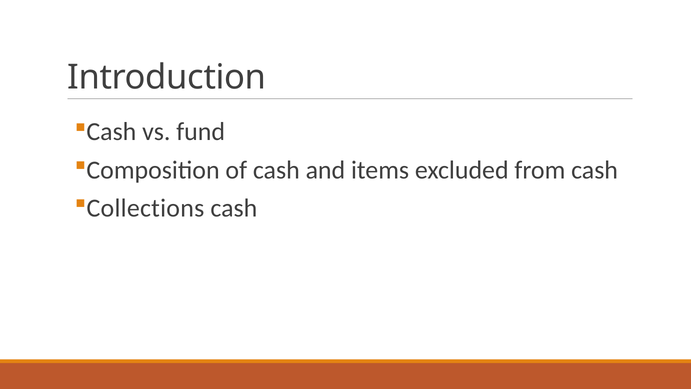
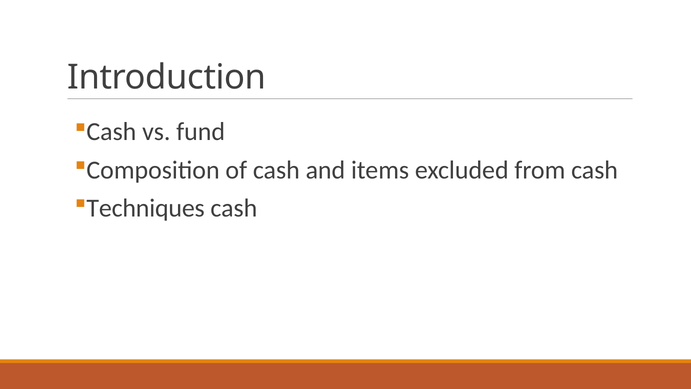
Collections: Collections -> Techniques
